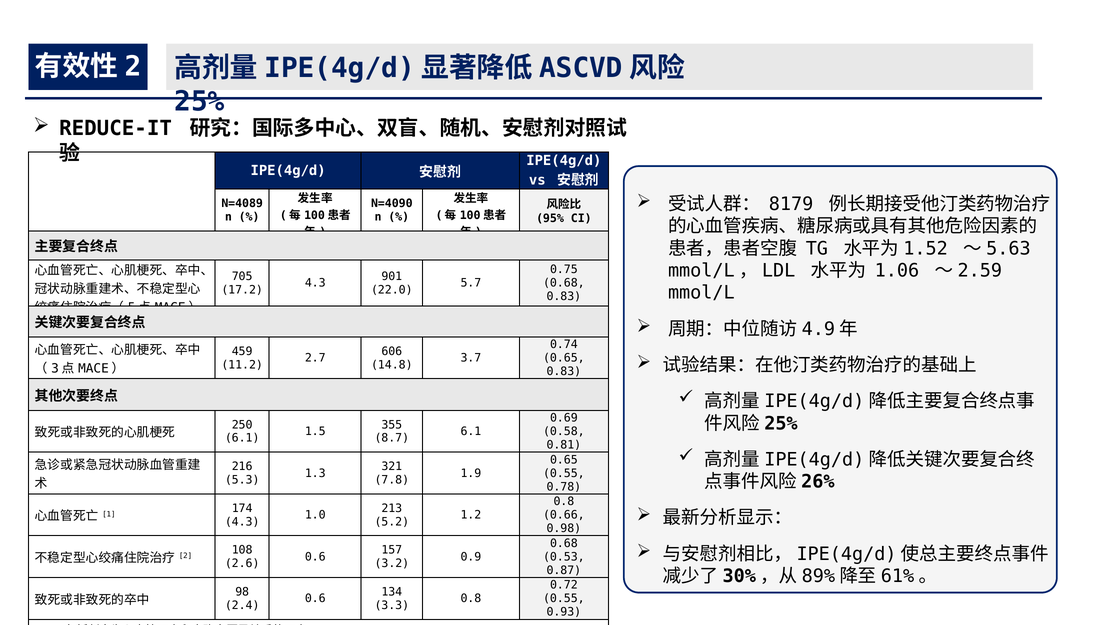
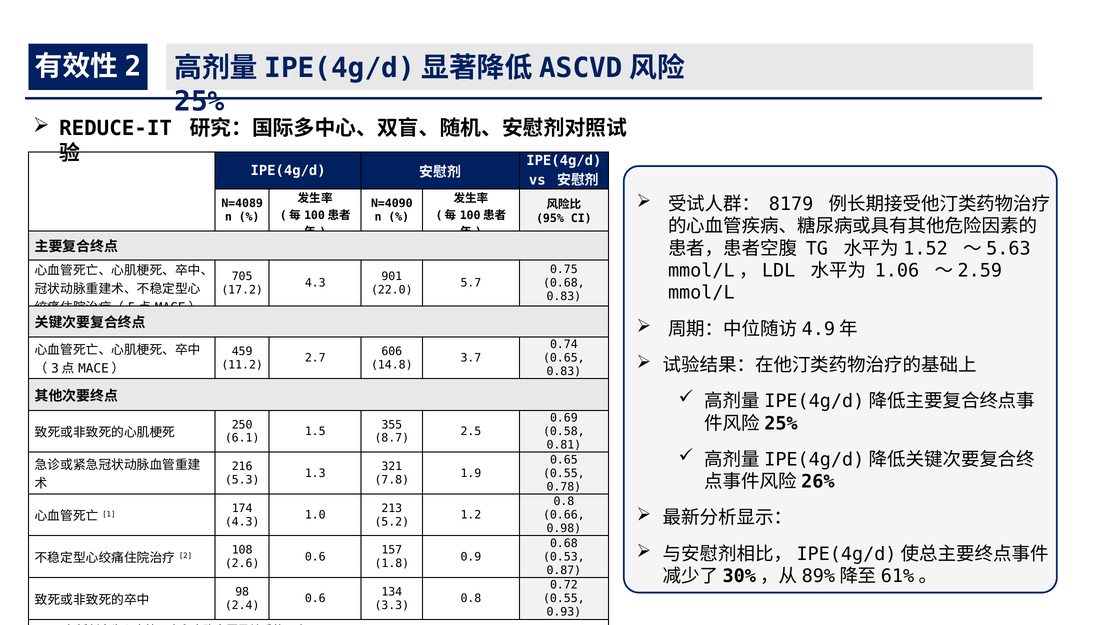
6.1 at (471, 431): 6.1 -> 2.5
3.2: 3.2 -> 1.8
